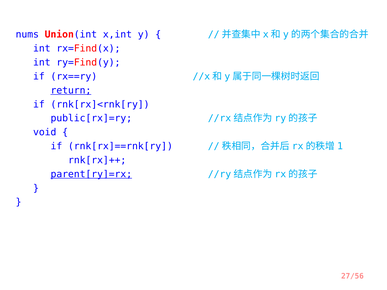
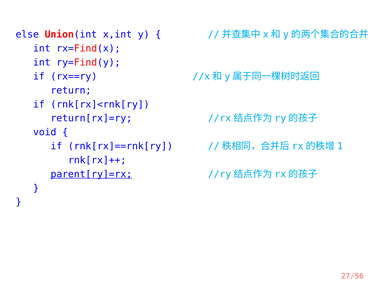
nums: nums -> else
return underline: present -> none
public[rx]=ry: public[rx]=ry -> return[rx]=ry
